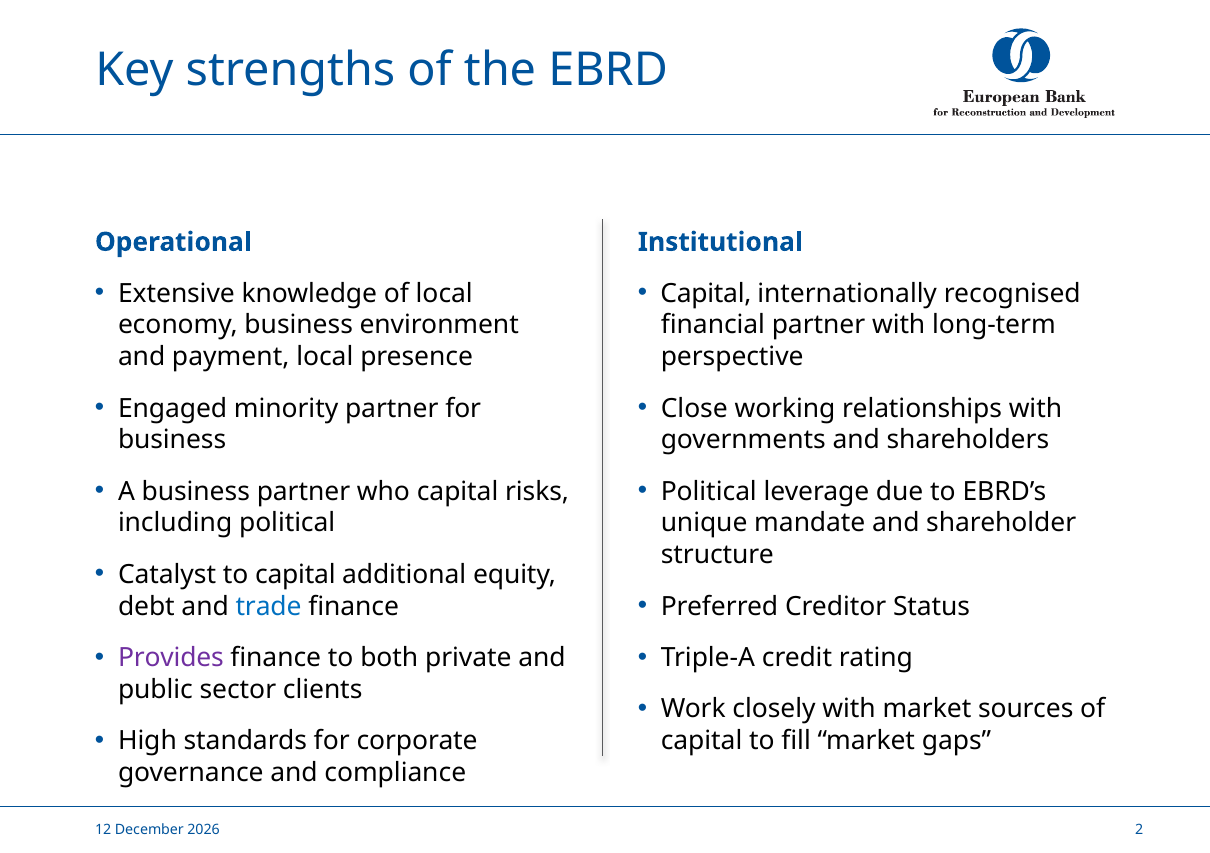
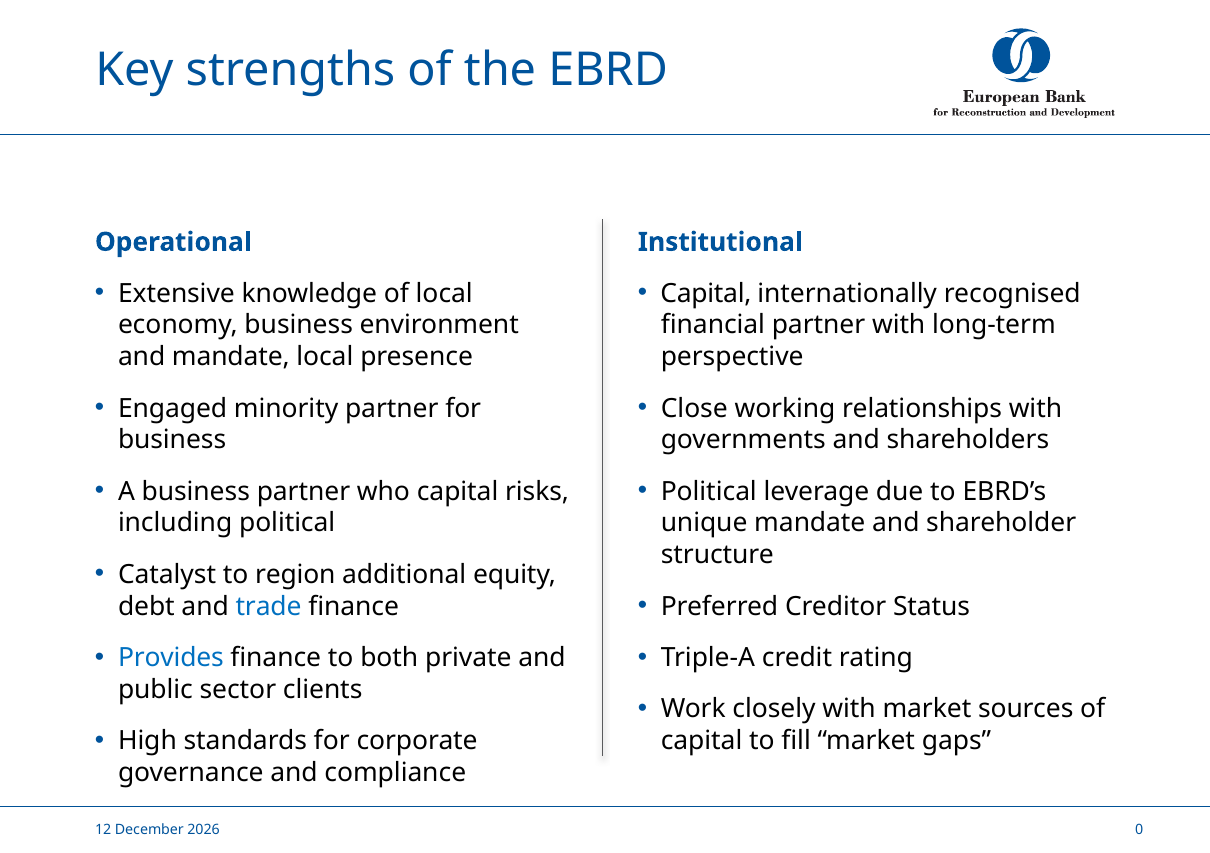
and payment: payment -> mandate
to capital: capital -> region
Provides colour: purple -> blue
2: 2 -> 0
